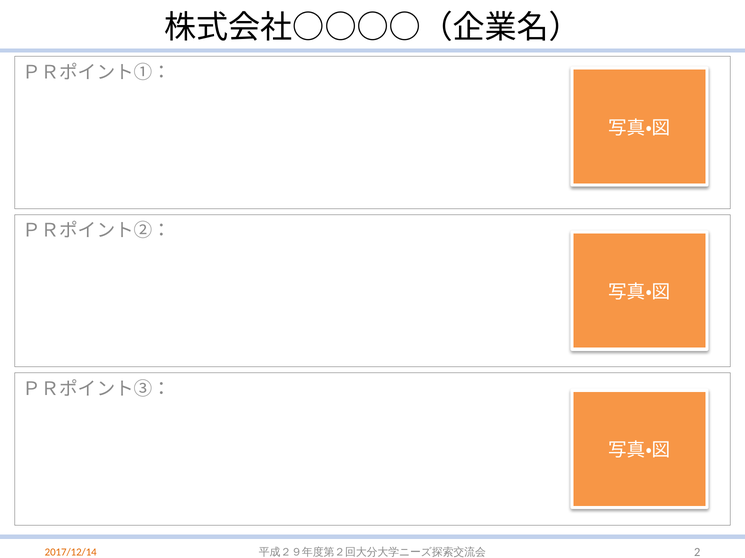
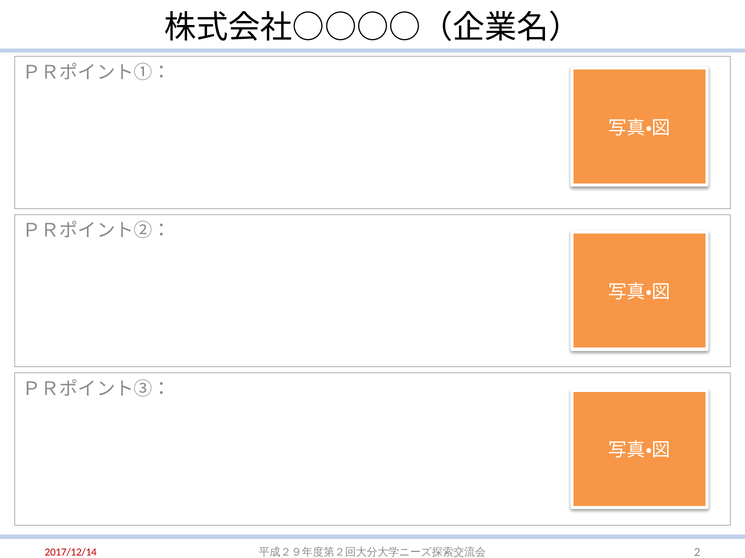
2017/12/14 colour: orange -> red
